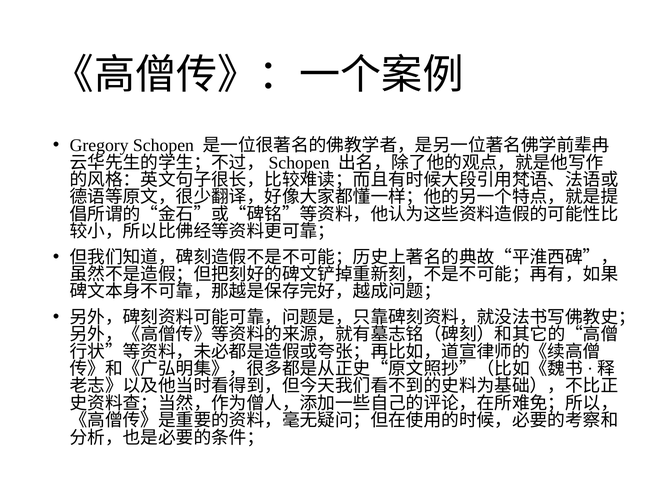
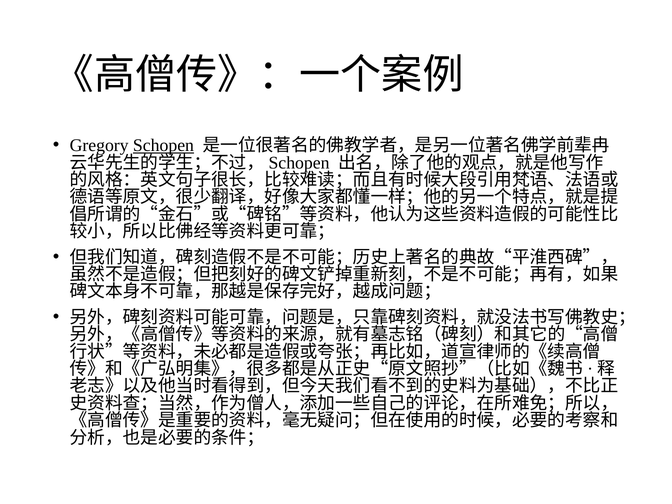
Schopen underline: none -> present
